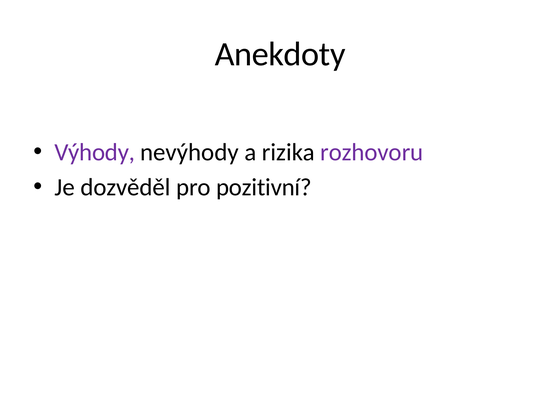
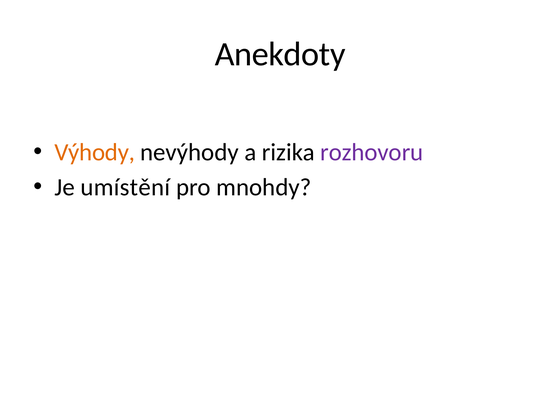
Výhody colour: purple -> orange
dozvěděl: dozvěděl -> umístění
pozitivní: pozitivní -> mnohdy
